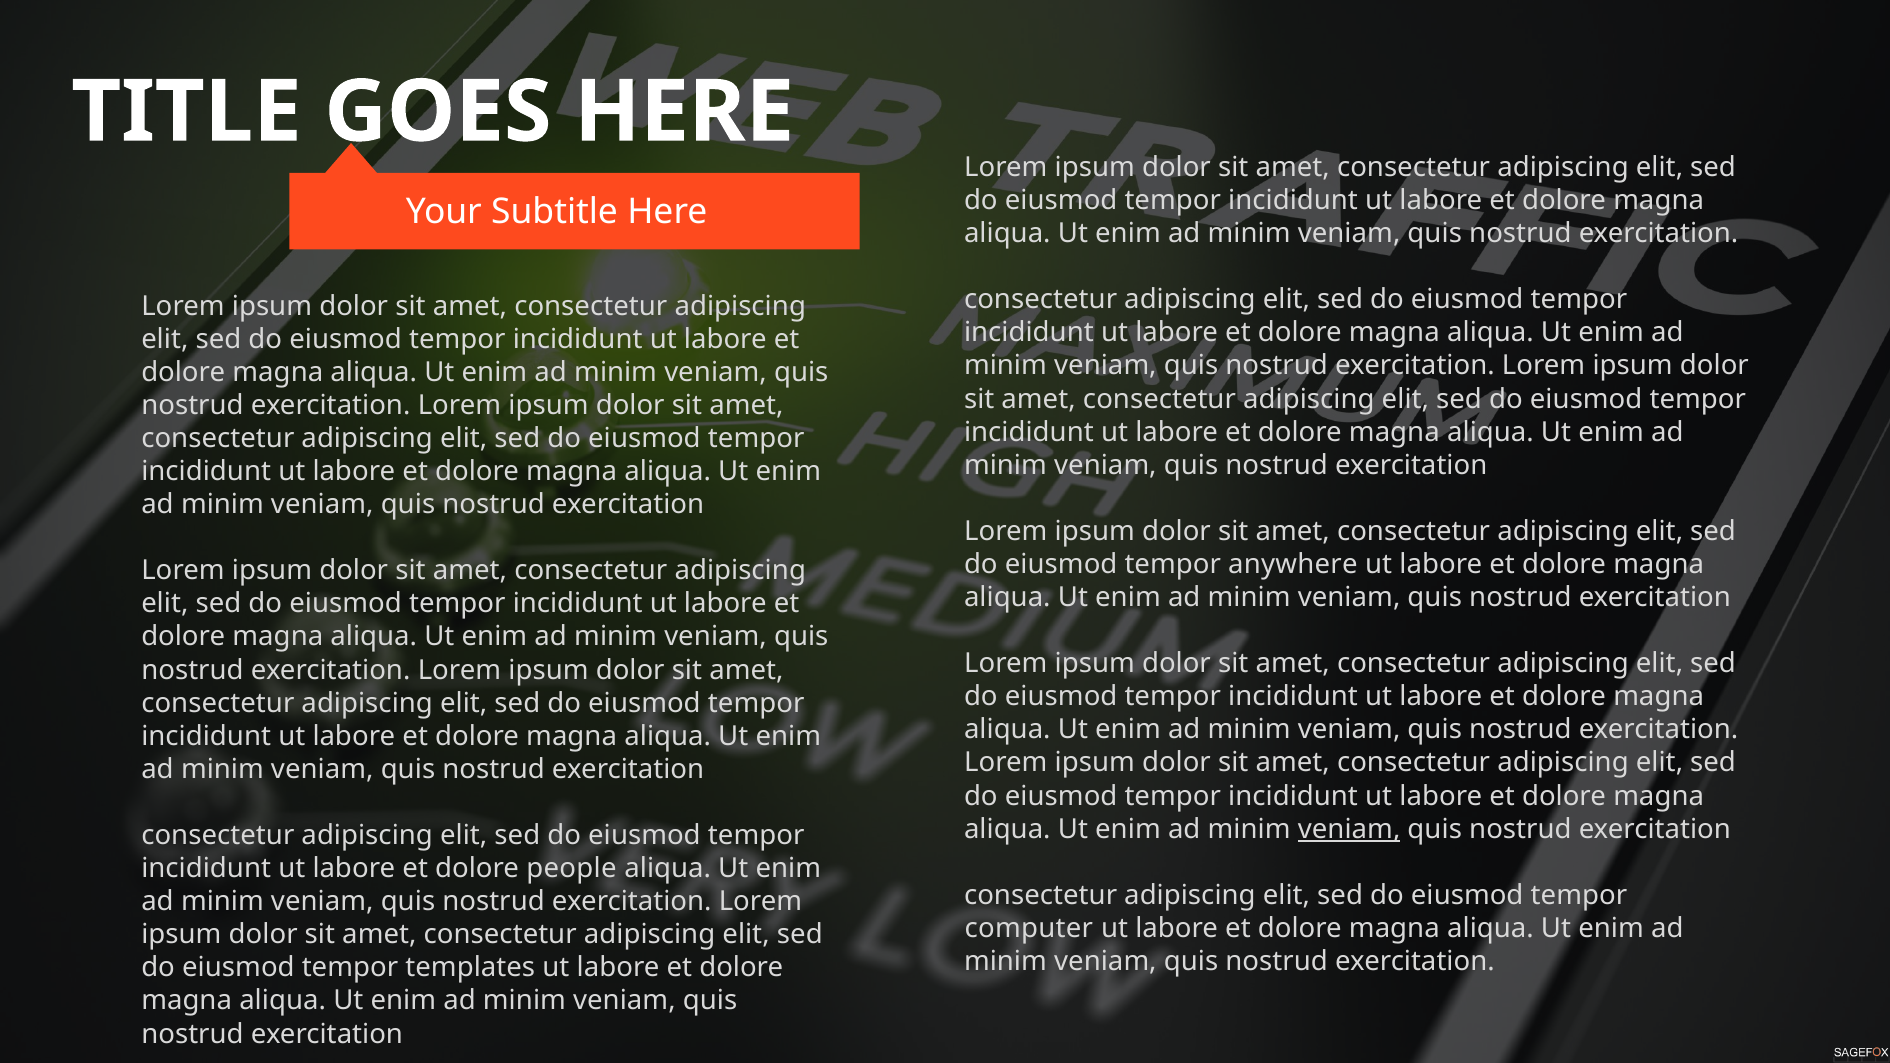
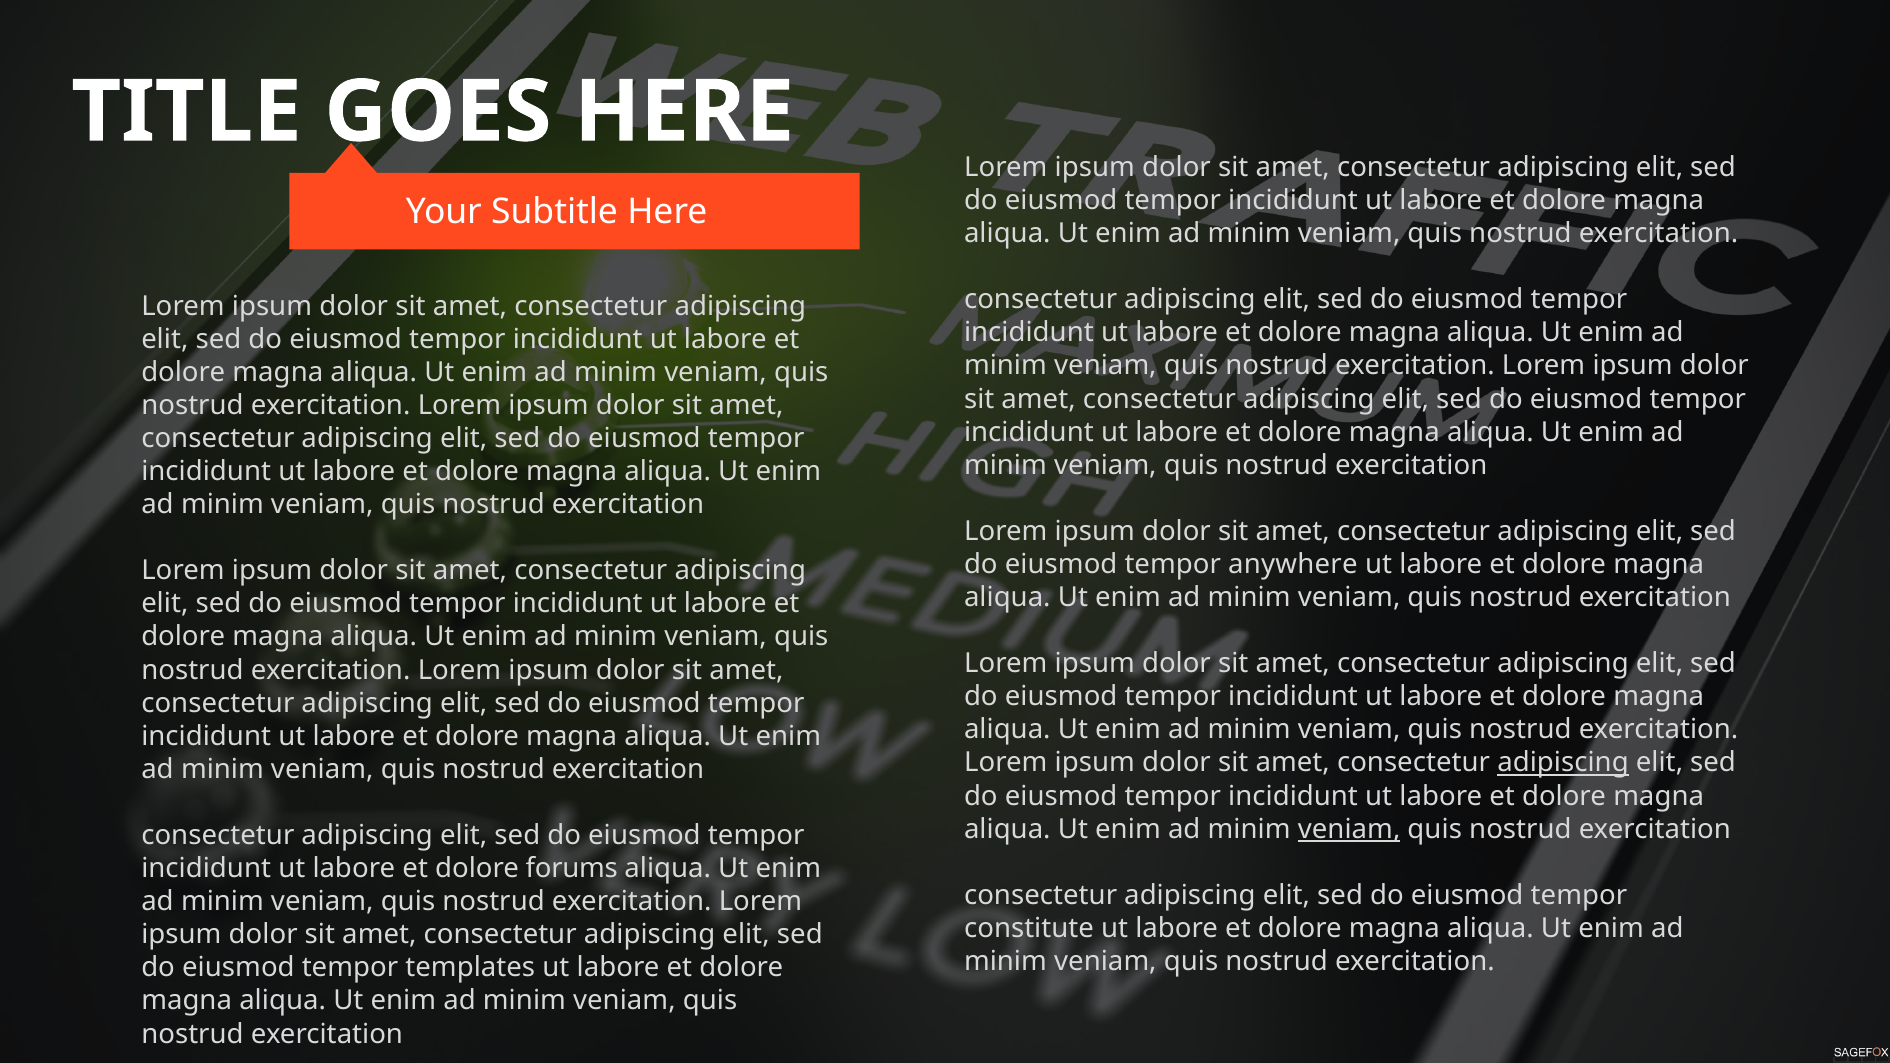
adipiscing at (1563, 763) underline: none -> present
people: people -> forums
computer: computer -> constitute
